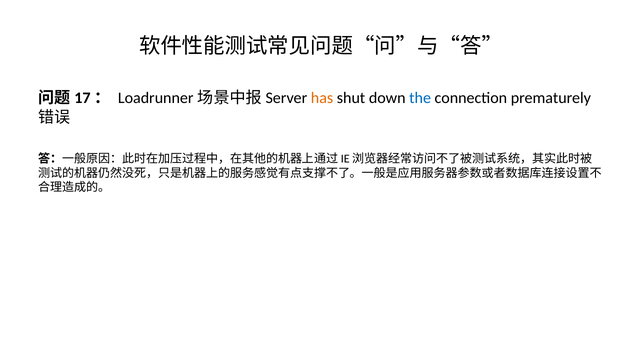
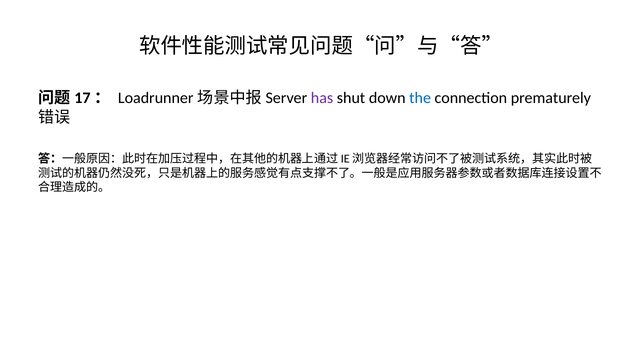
has colour: orange -> purple
